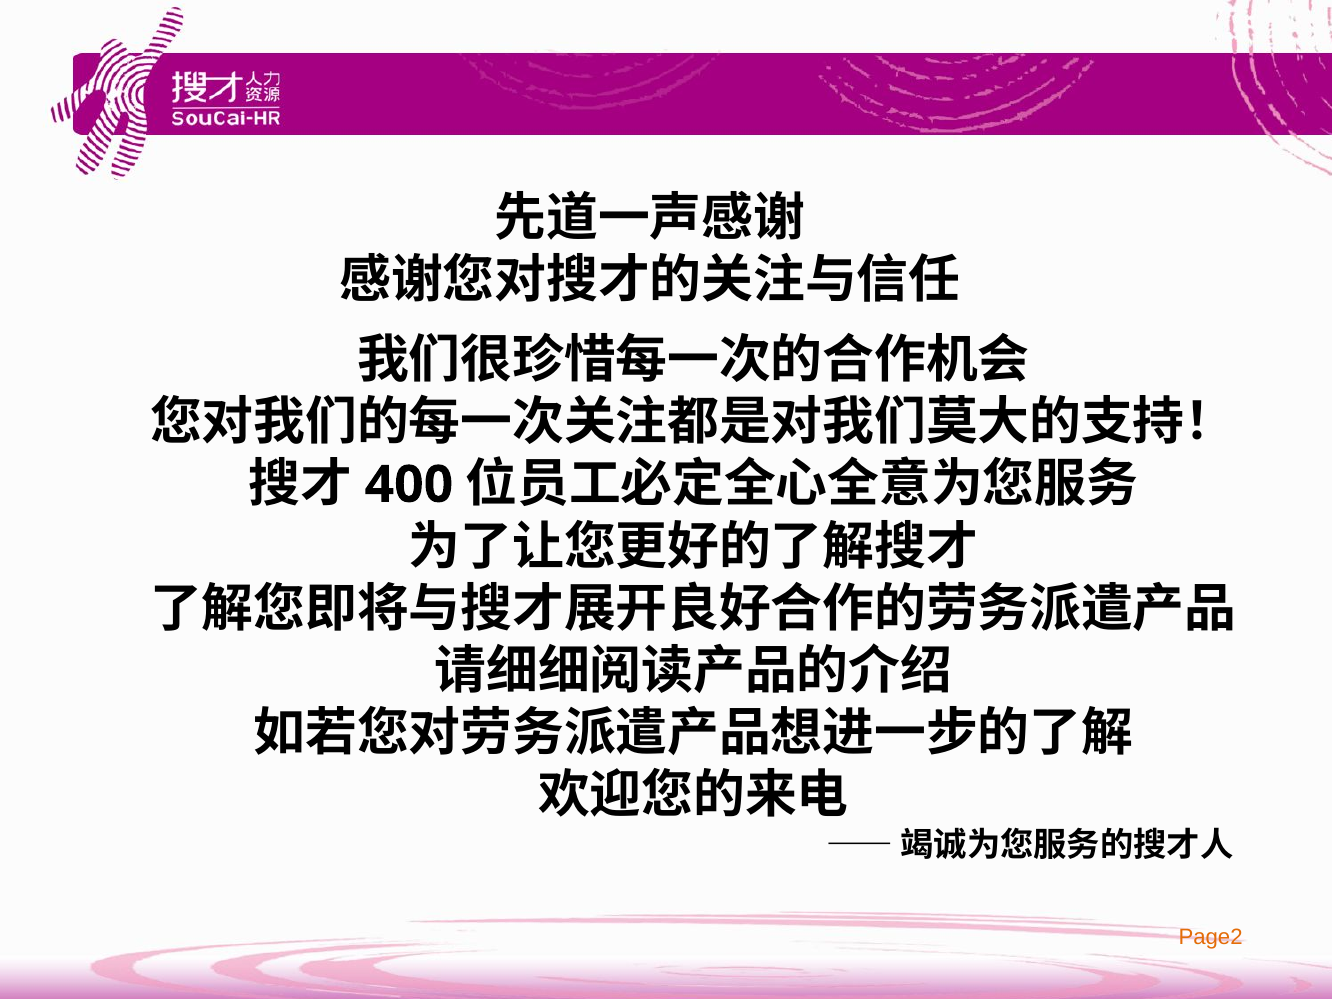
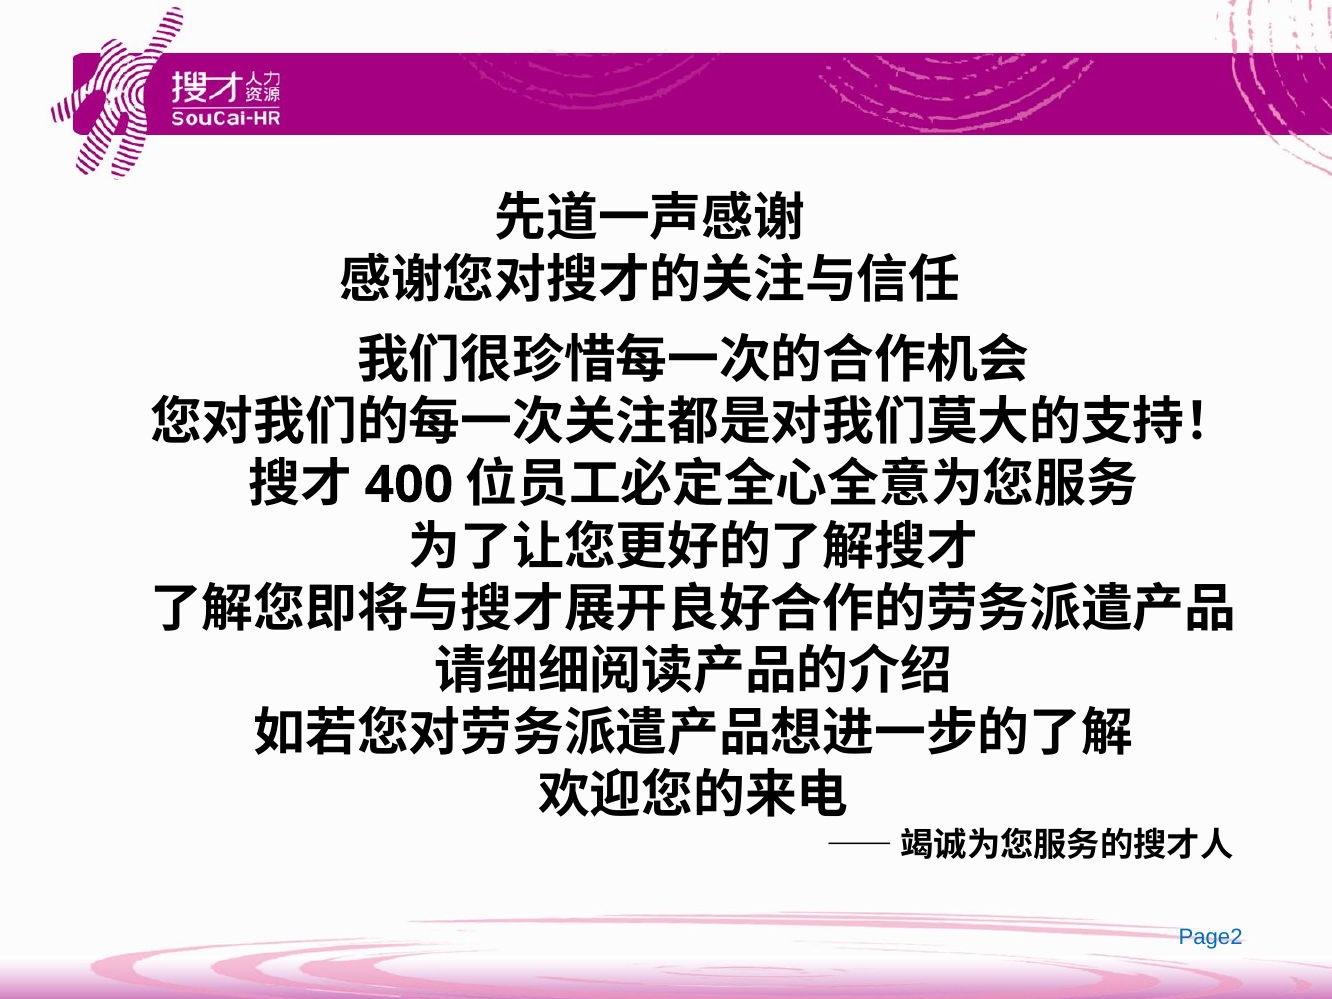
Page2 colour: orange -> blue
